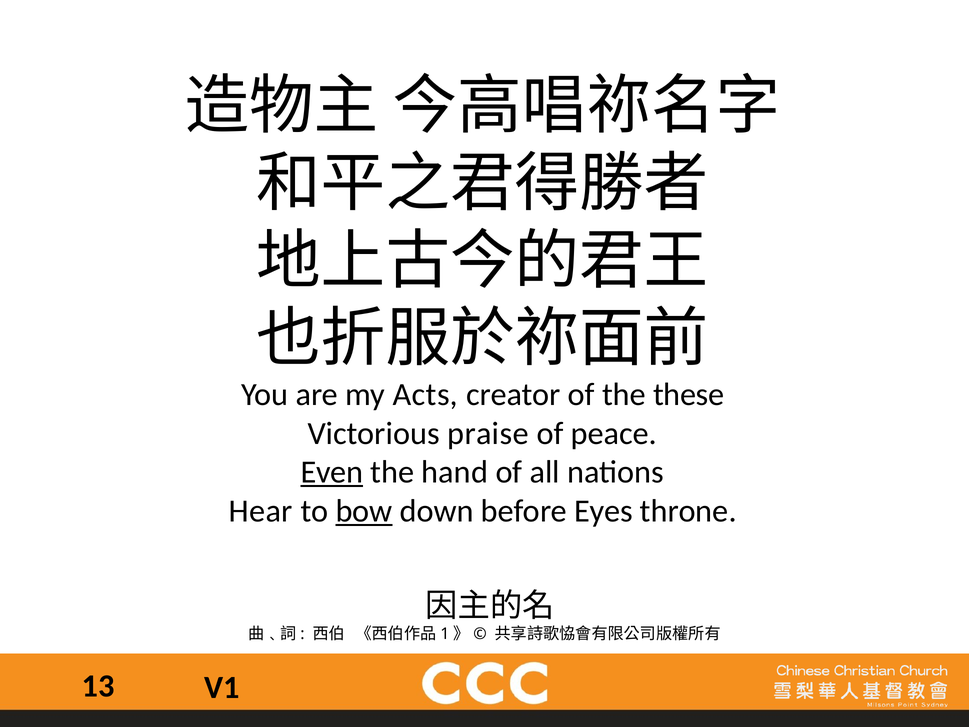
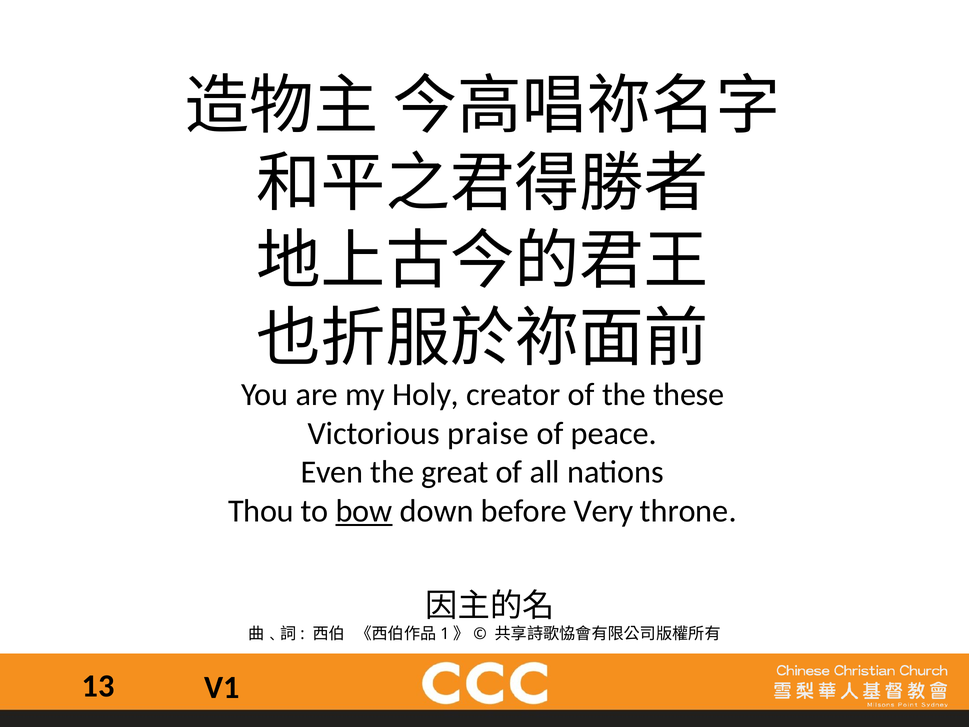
Acts: Acts -> Holy
Even underline: present -> none
hand: hand -> great
Hear: Hear -> Thou
Eyes: Eyes -> Very
